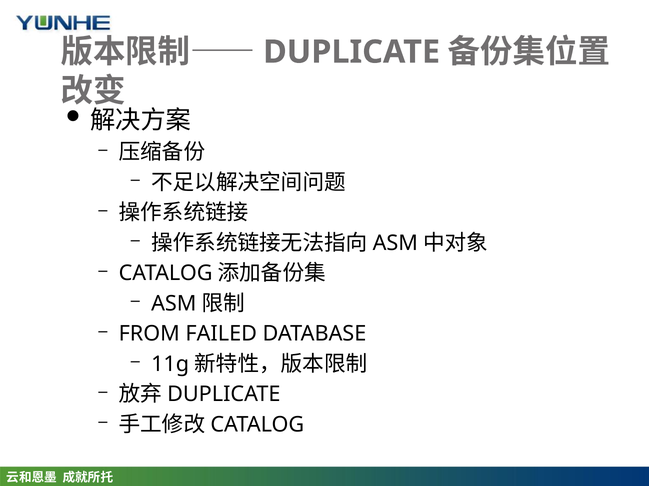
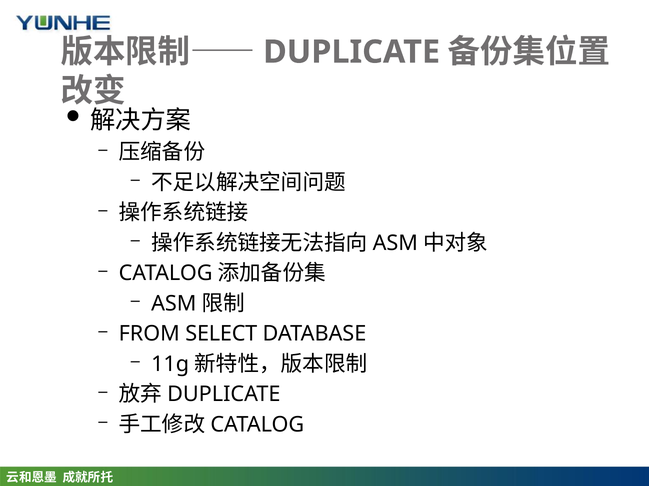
FAILED: FAILED -> SELECT
